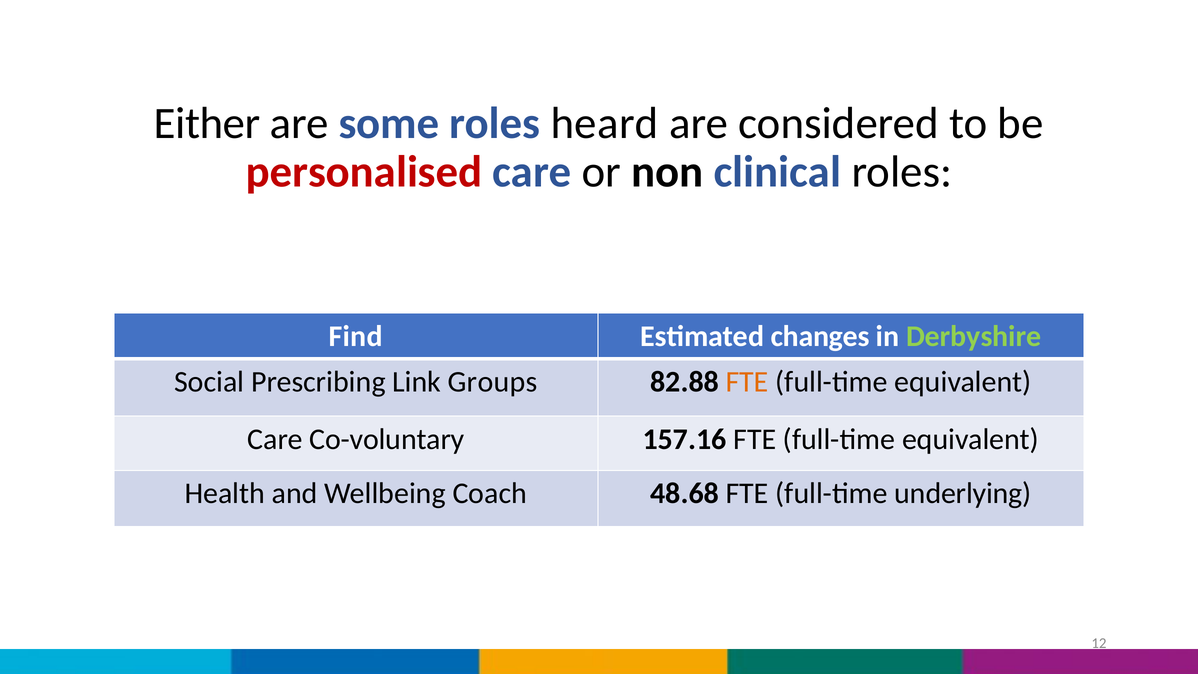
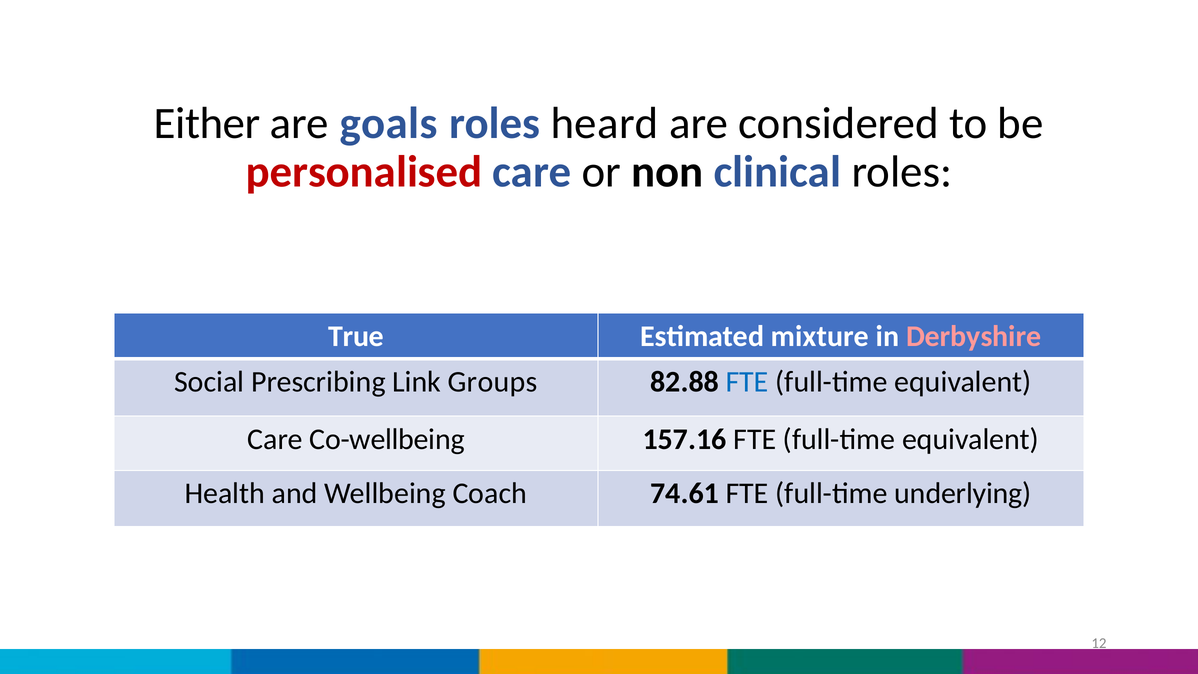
some: some -> goals
Find: Find -> True
changes: changes -> mixture
Derbyshire colour: light green -> pink
FTE at (747, 382) colour: orange -> blue
Co-voluntary: Co-voluntary -> Co-wellbeing
48.68: 48.68 -> 74.61
